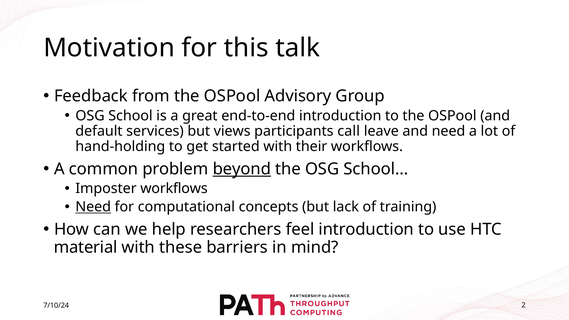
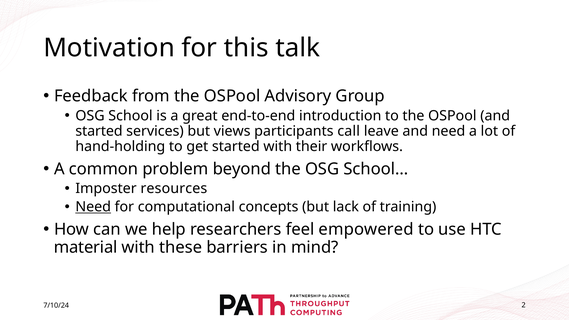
default at (99, 131): default -> started
beyond underline: present -> none
Imposter workflows: workflows -> resources
feel introduction: introduction -> empowered
